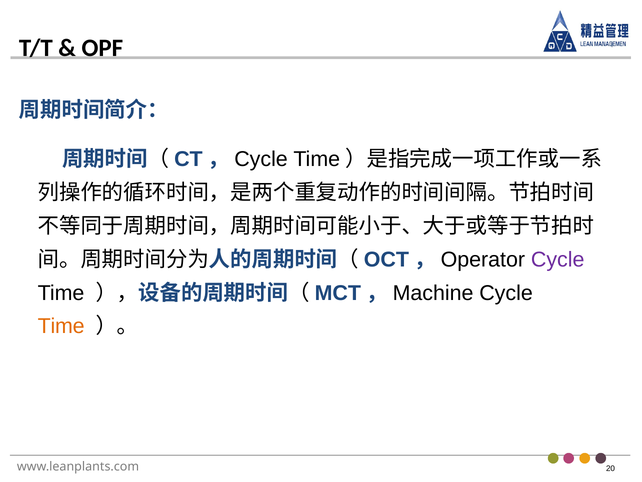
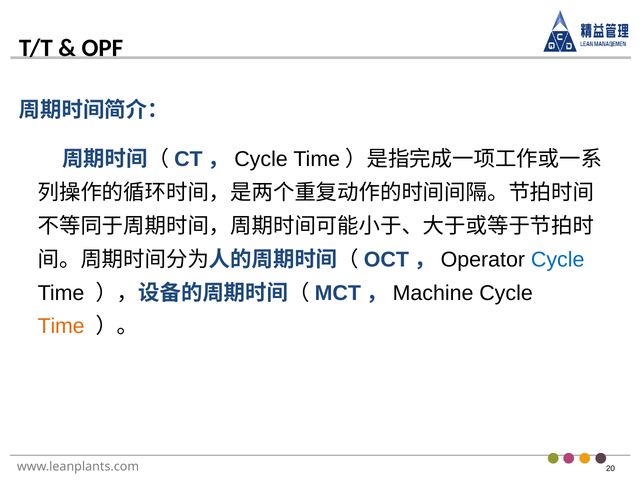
Cycle at (558, 259) colour: purple -> blue
